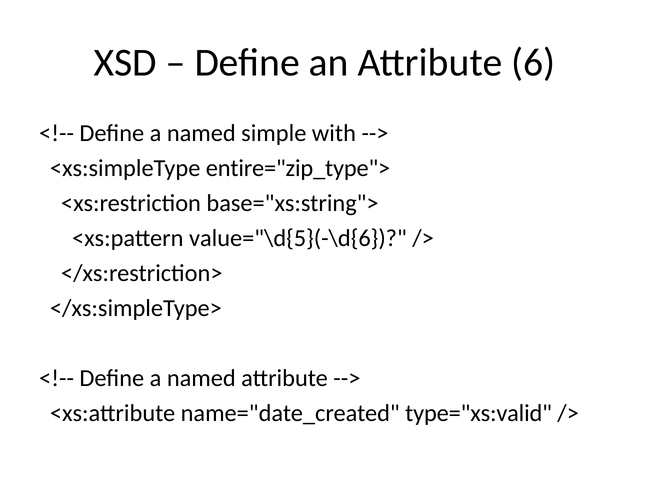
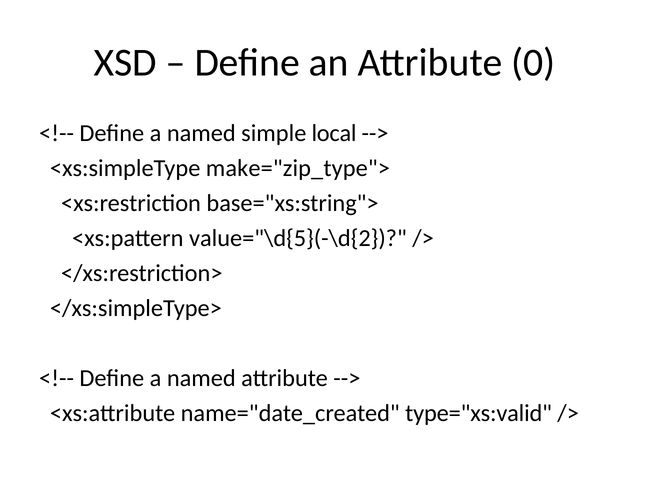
6: 6 -> 0
with: with -> local
entire="zip_type">: entire="zip_type"> -> make="zip_type">
value="\d{5}(-\d{6: value="\d{5}(-\d{6 -> value="\d{5}(-\d{2
